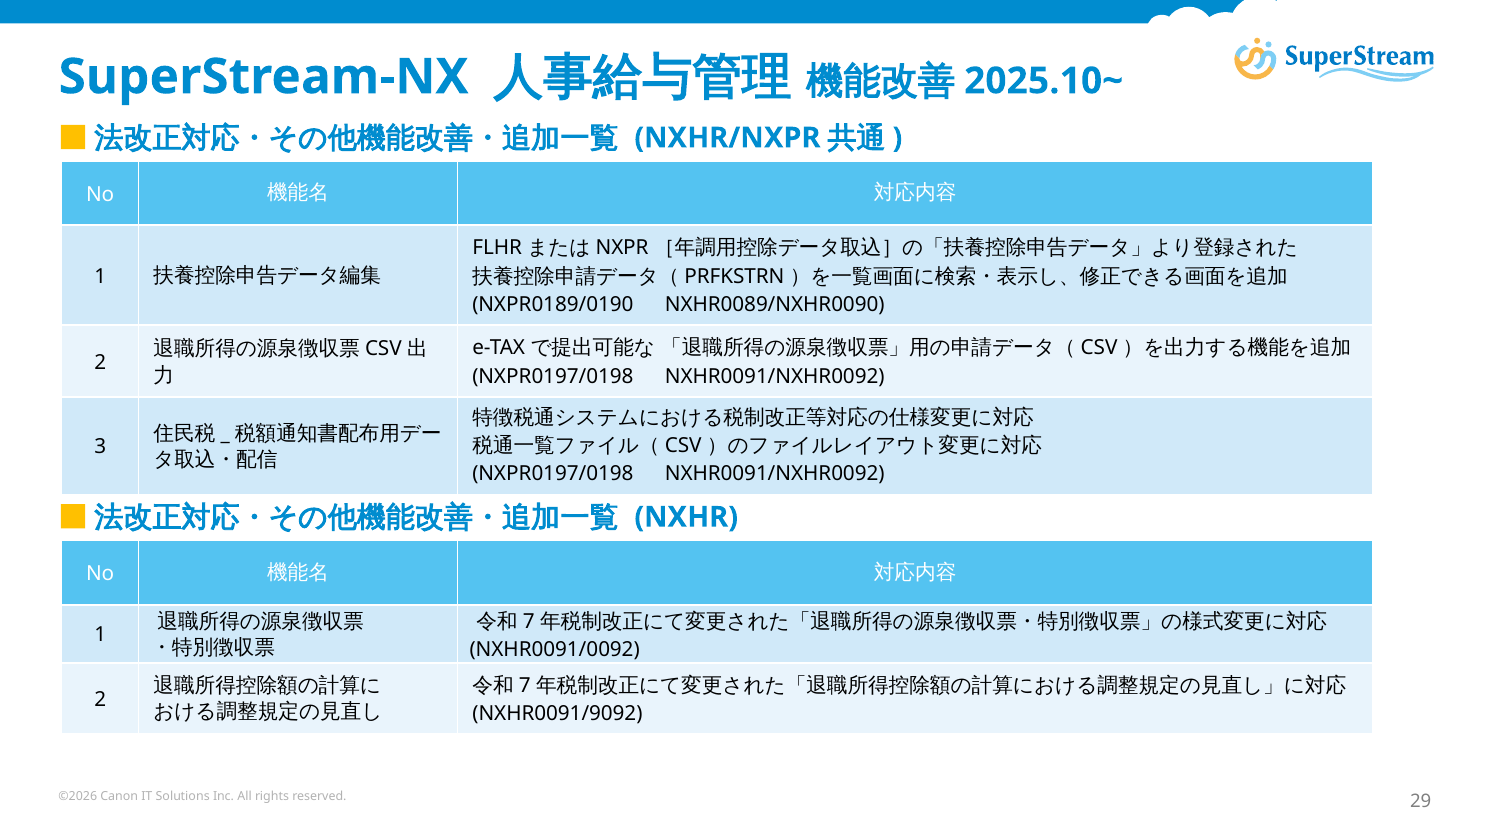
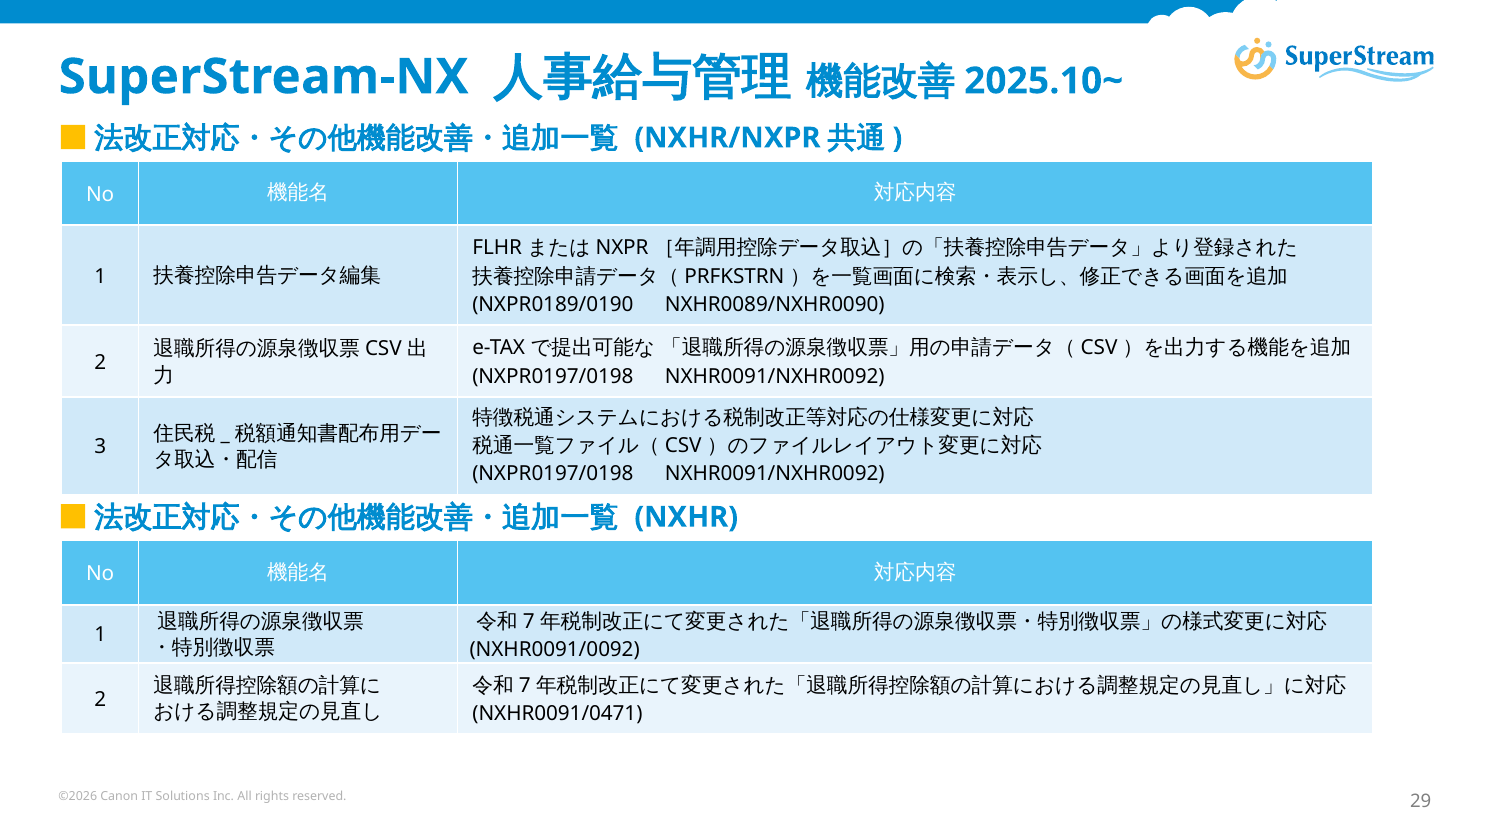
NXHR0091/9092: NXHR0091/9092 -> NXHR0091/0471
